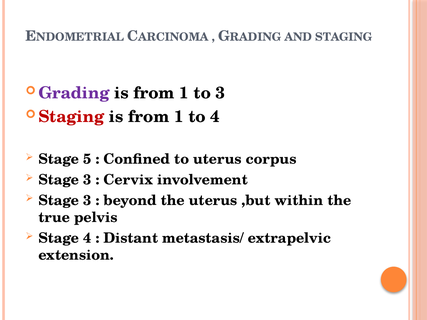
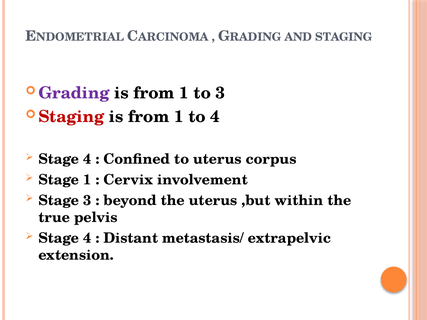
5 at (87, 159): 5 -> 4
3 at (87, 180): 3 -> 1
